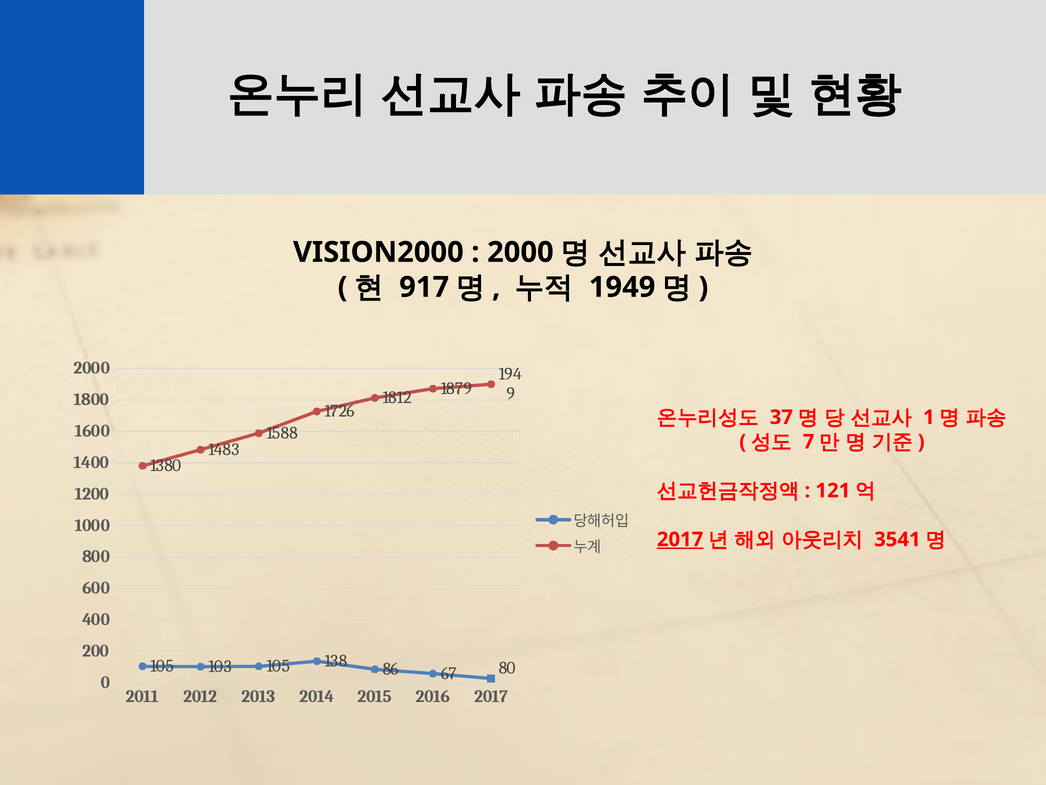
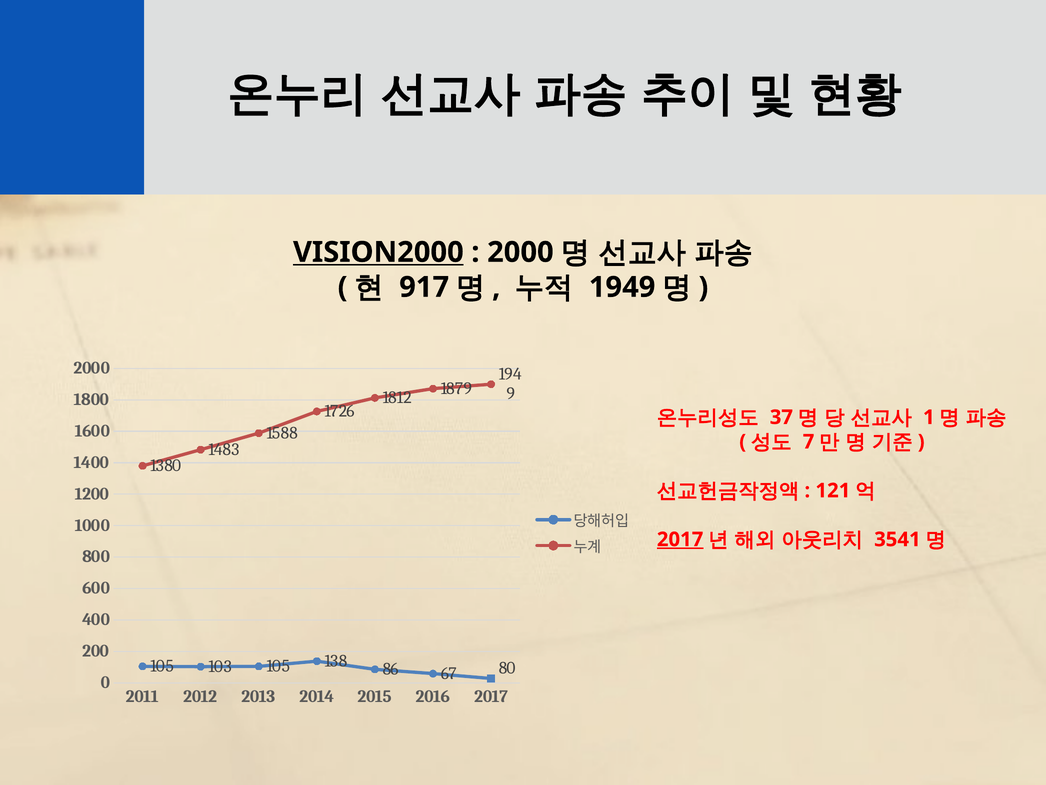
VISION2000 underline: none -> present
